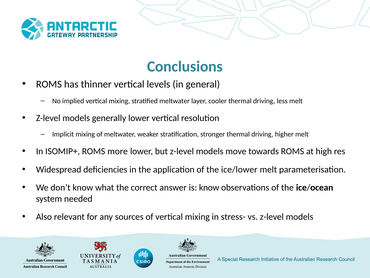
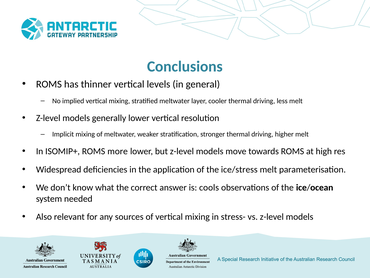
ice/lower: ice/lower -> ice/stress
is know: know -> cools
